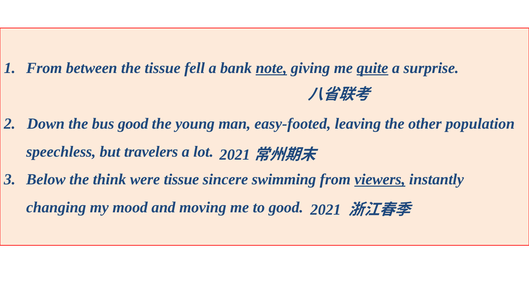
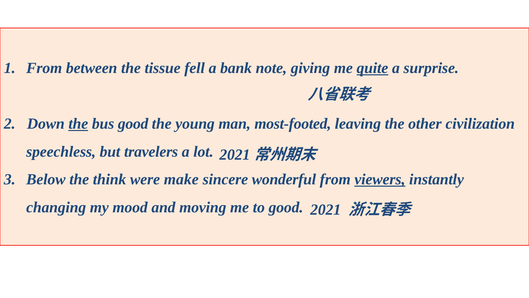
note underline: present -> none
the at (78, 124) underline: none -> present
easy-footed: easy-footed -> most-footed
population: population -> civilization
were tissue: tissue -> make
swimming: swimming -> wonderful
